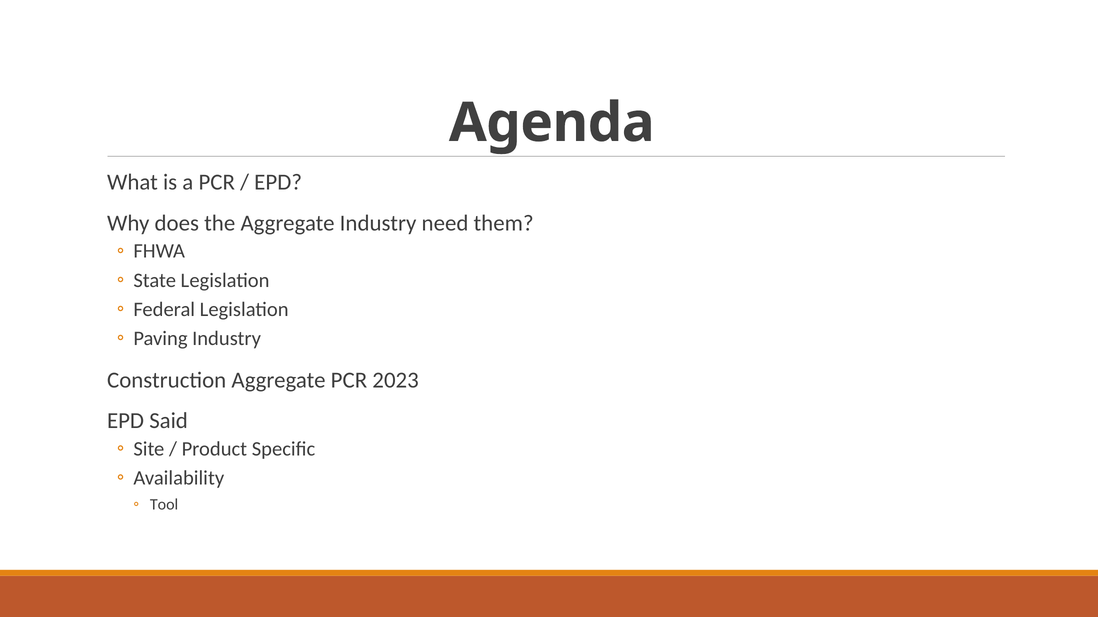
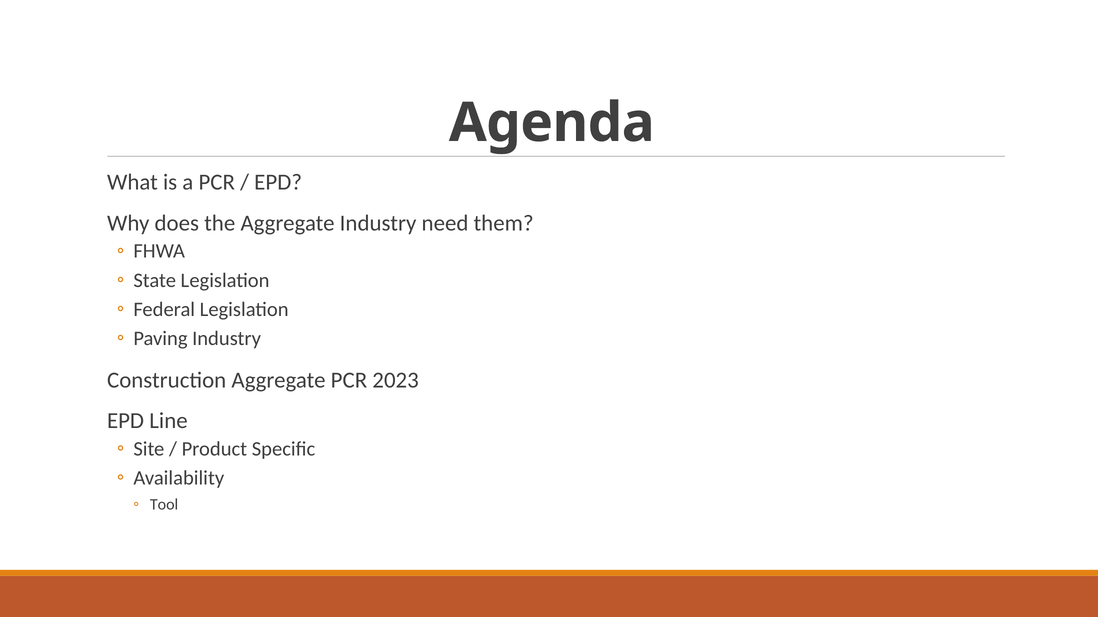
Said: Said -> Line
